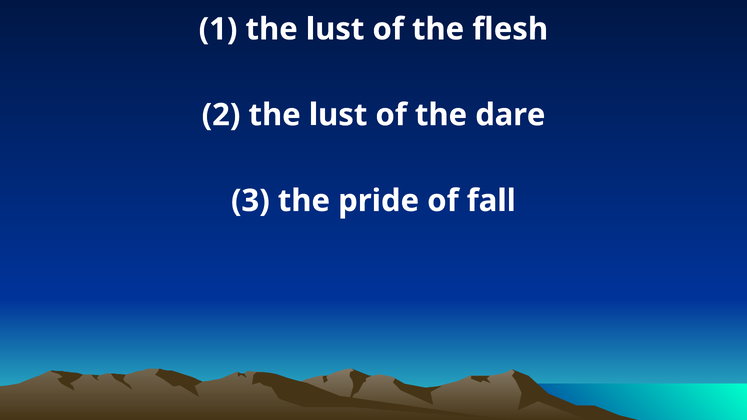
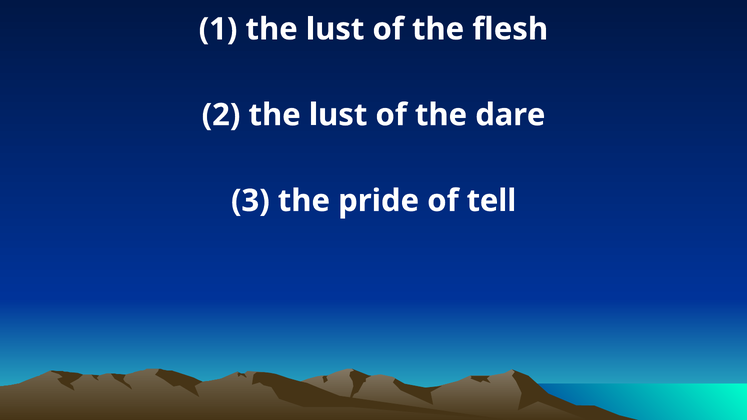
fall: fall -> tell
